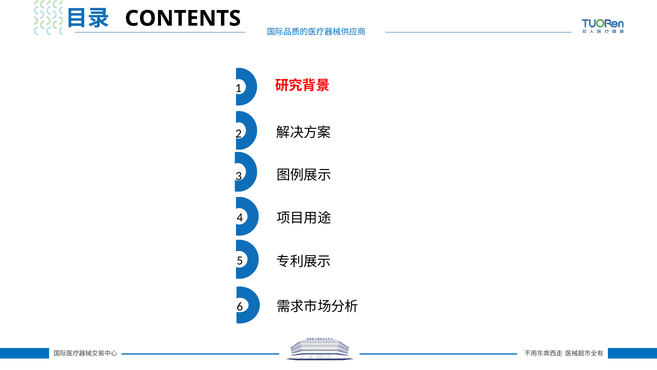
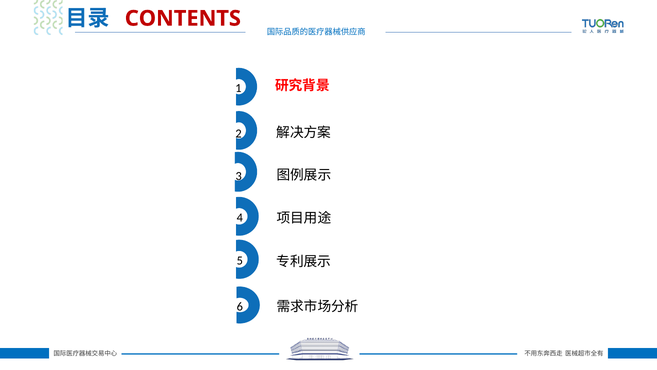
CONTENTS colour: black -> red
